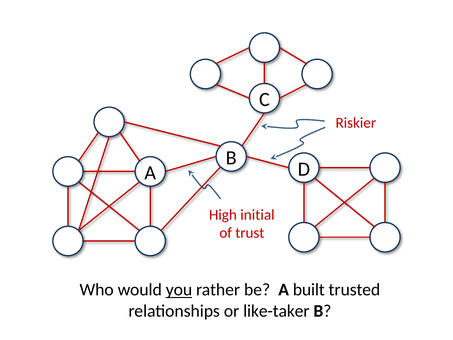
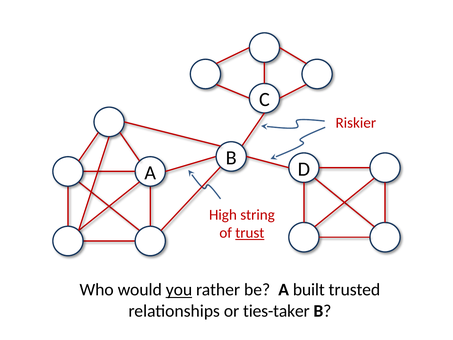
initial: initial -> string
trust underline: none -> present
like-taker: like-taker -> ties-taker
